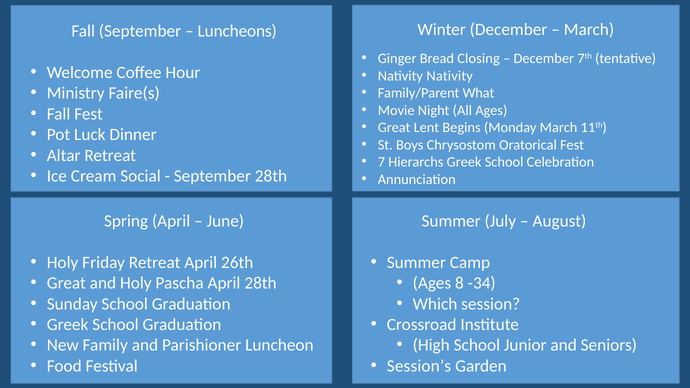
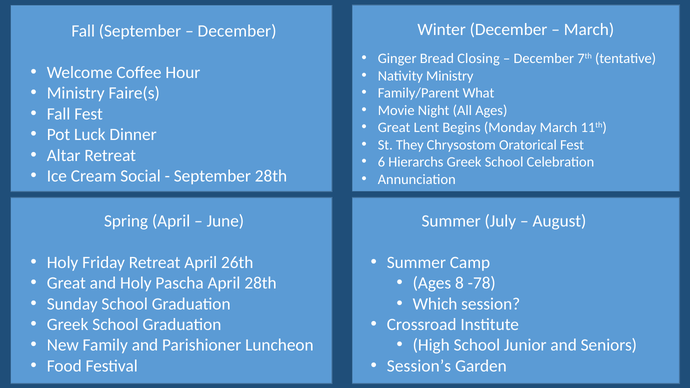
Luncheons at (237, 31): Luncheons -> December
Nativity Nativity: Nativity -> Ministry
Boys: Boys -> They
7: 7 -> 6
-34: -34 -> -78
